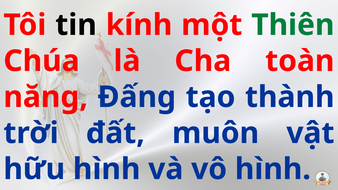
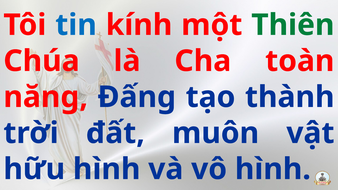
tin colour: black -> blue
